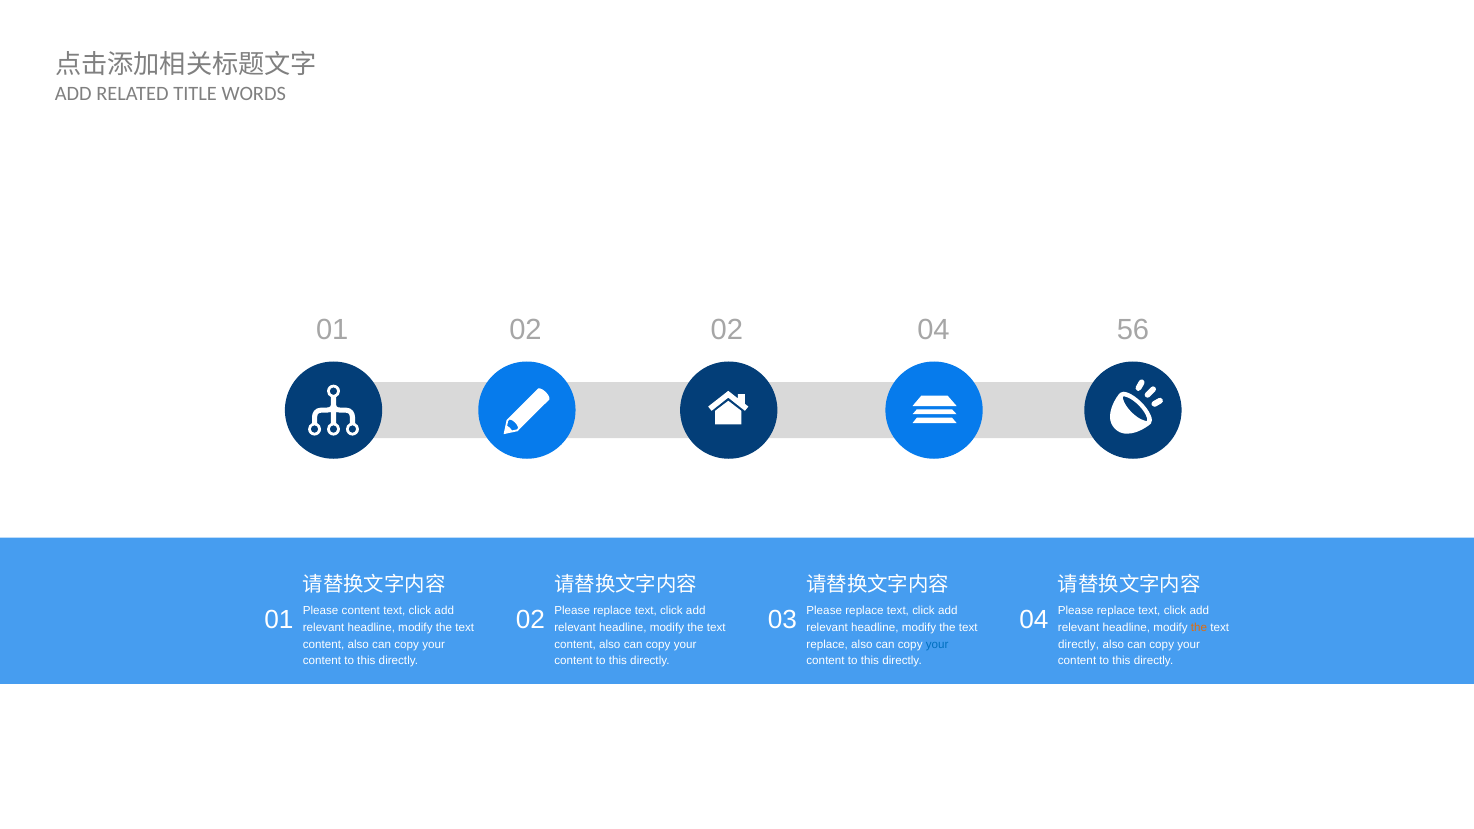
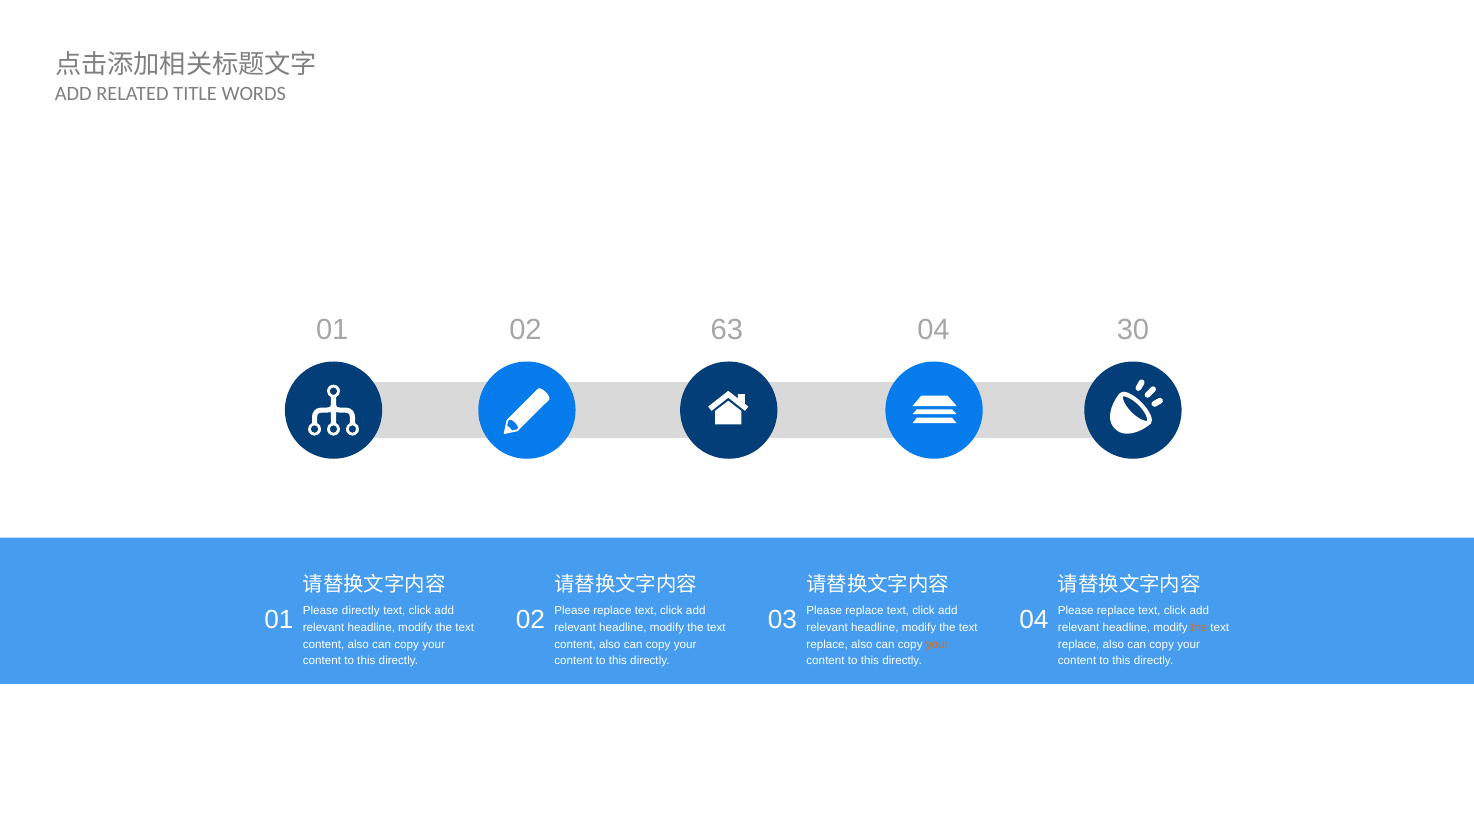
02 02: 02 -> 63
56: 56 -> 30
Please content: content -> directly
your at (937, 644) colour: blue -> orange
directly at (1079, 644): directly -> replace
